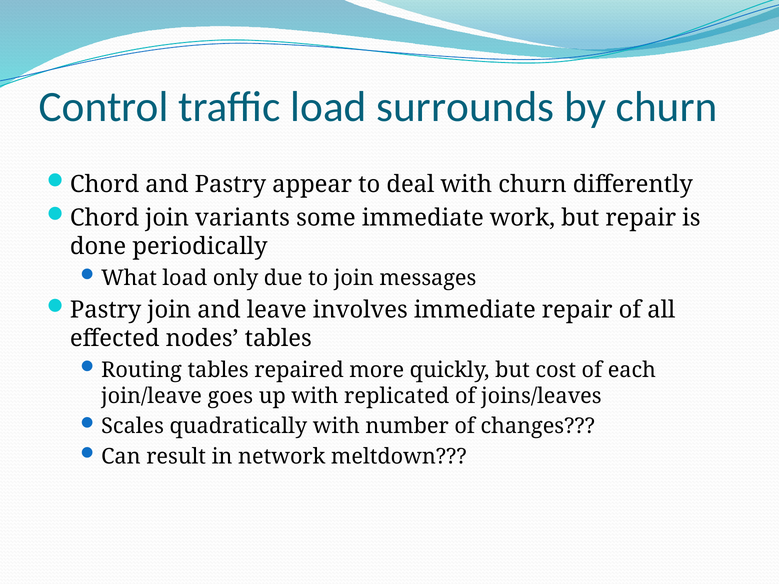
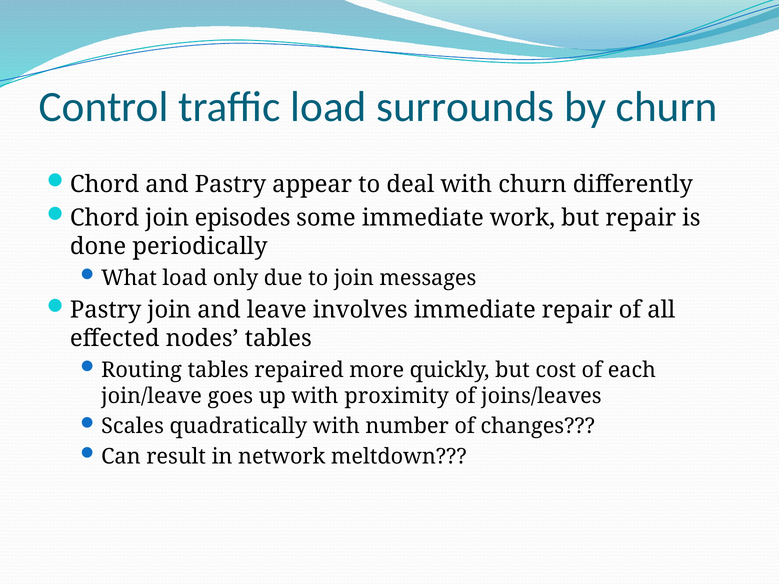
variants: variants -> episodes
replicated: replicated -> proximity
